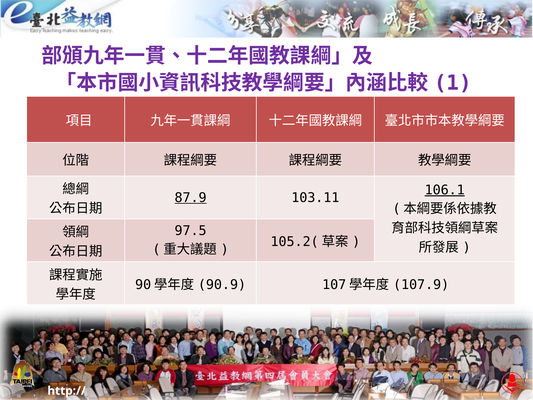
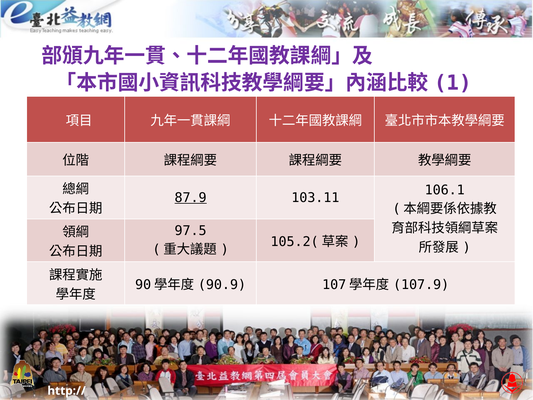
106.1 underline: present -> none
